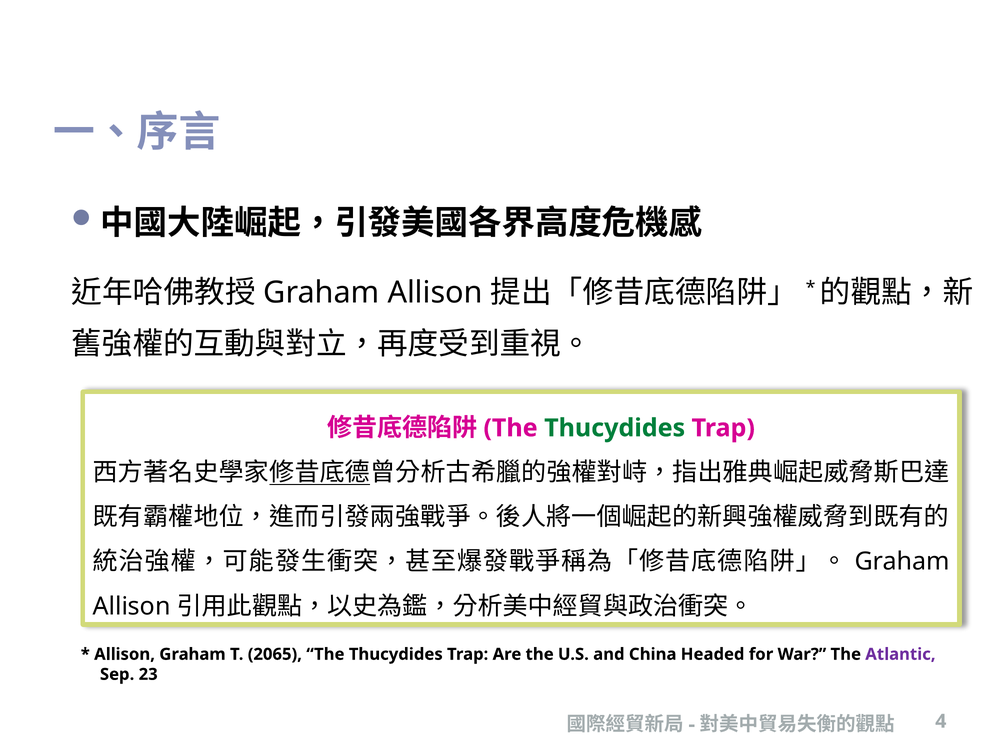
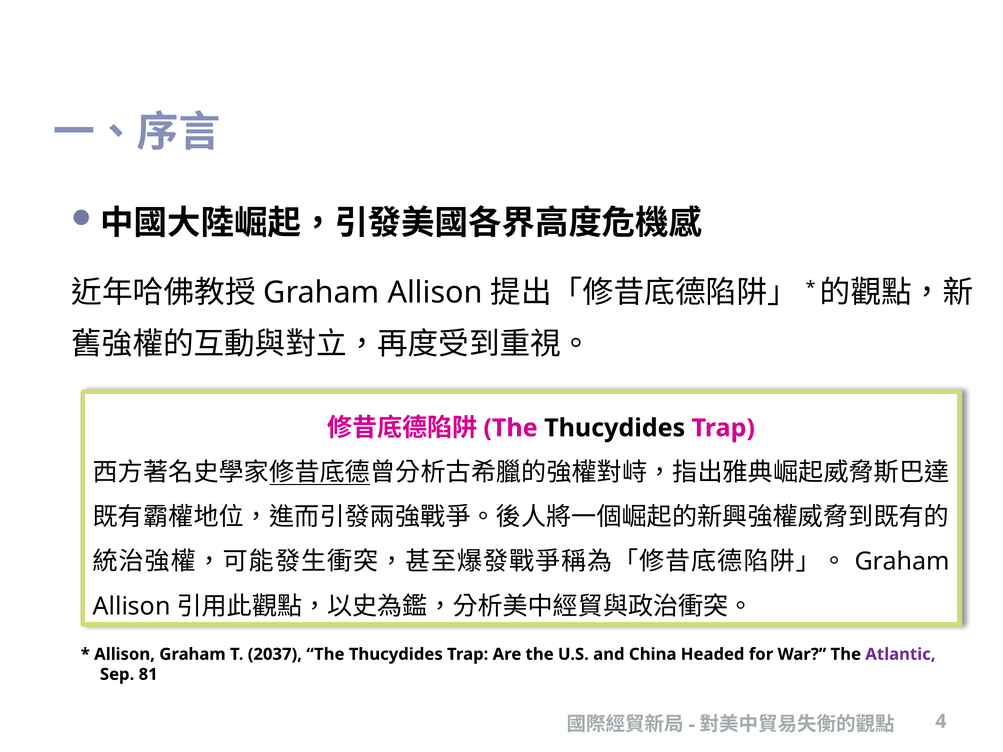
Thucydides at (615, 428) colour: green -> black
2065: 2065 -> 2037
23: 23 -> 81
